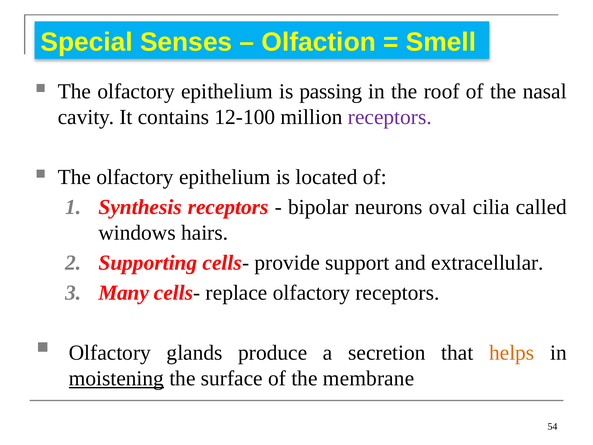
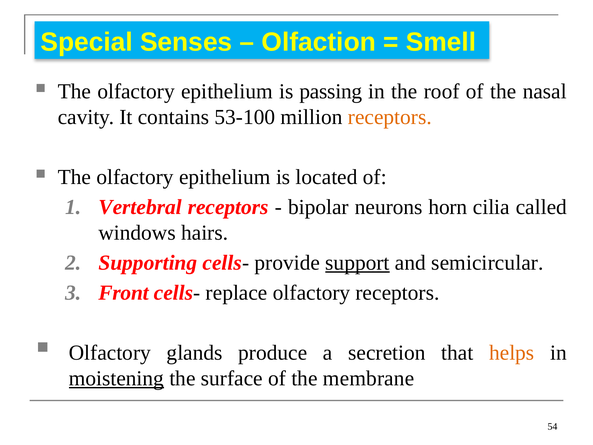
12-100: 12-100 -> 53-100
receptors at (390, 117) colour: purple -> orange
Synthesis: Synthesis -> Vertebral
oval: oval -> horn
support underline: none -> present
extracellular: extracellular -> semicircular
Many: Many -> Front
